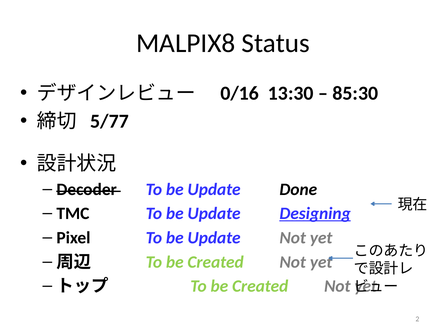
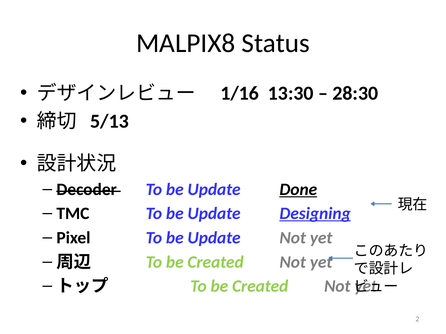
0/16: 0/16 -> 1/16
85:30: 85:30 -> 28:30
5/77: 5/77 -> 5/13
Done underline: none -> present
